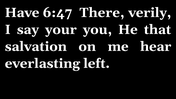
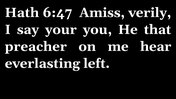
Have: Have -> Hath
There: There -> Amiss
salvation: salvation -> preacher
